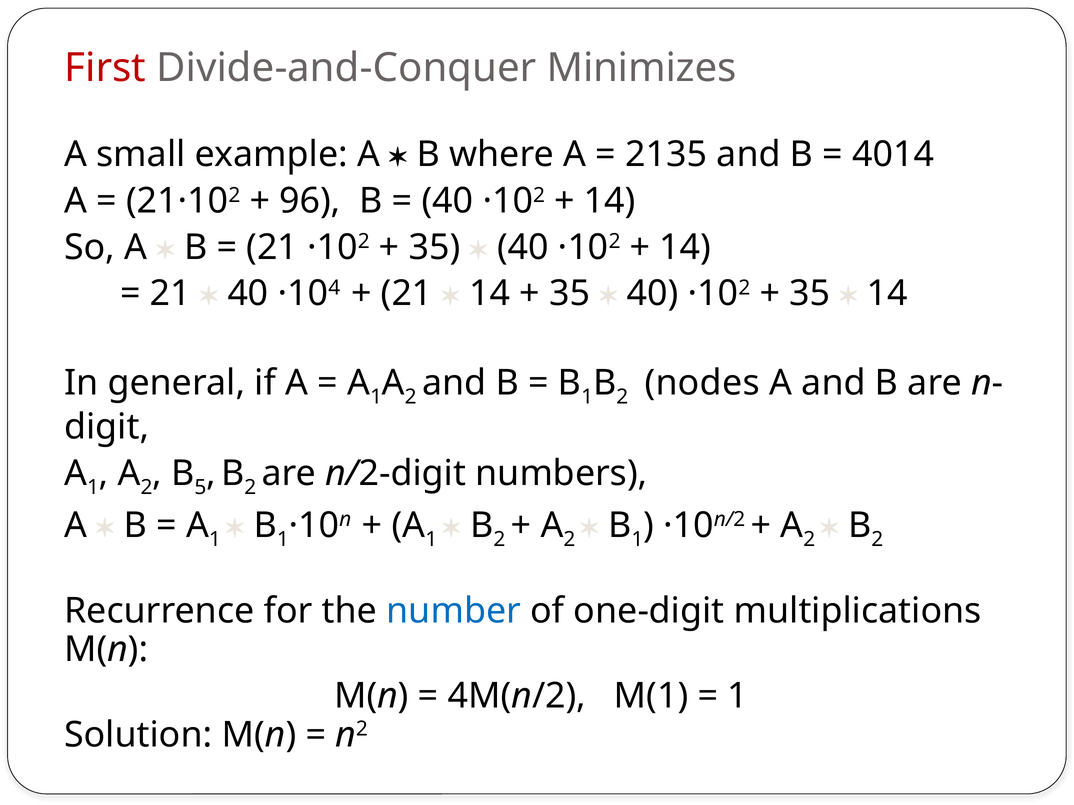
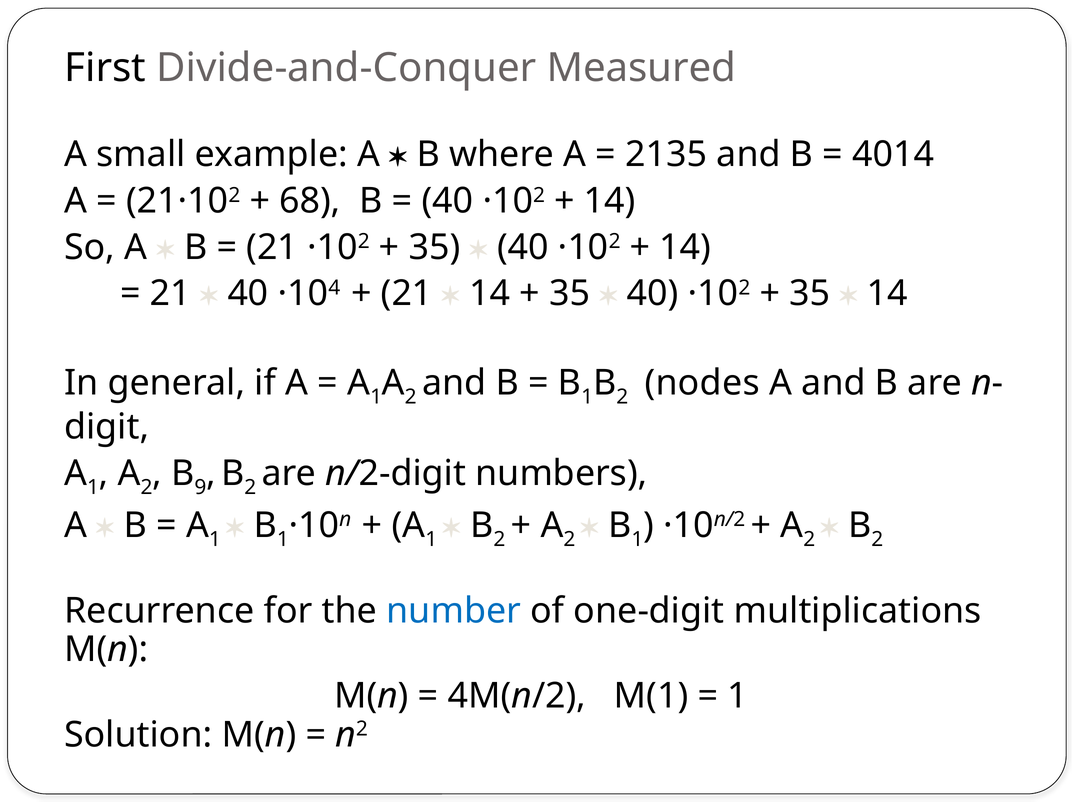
First colour: red -> black
Minimizes: Minimizes -> Measured
96: 96 -> 68
5: 5 -> 9
